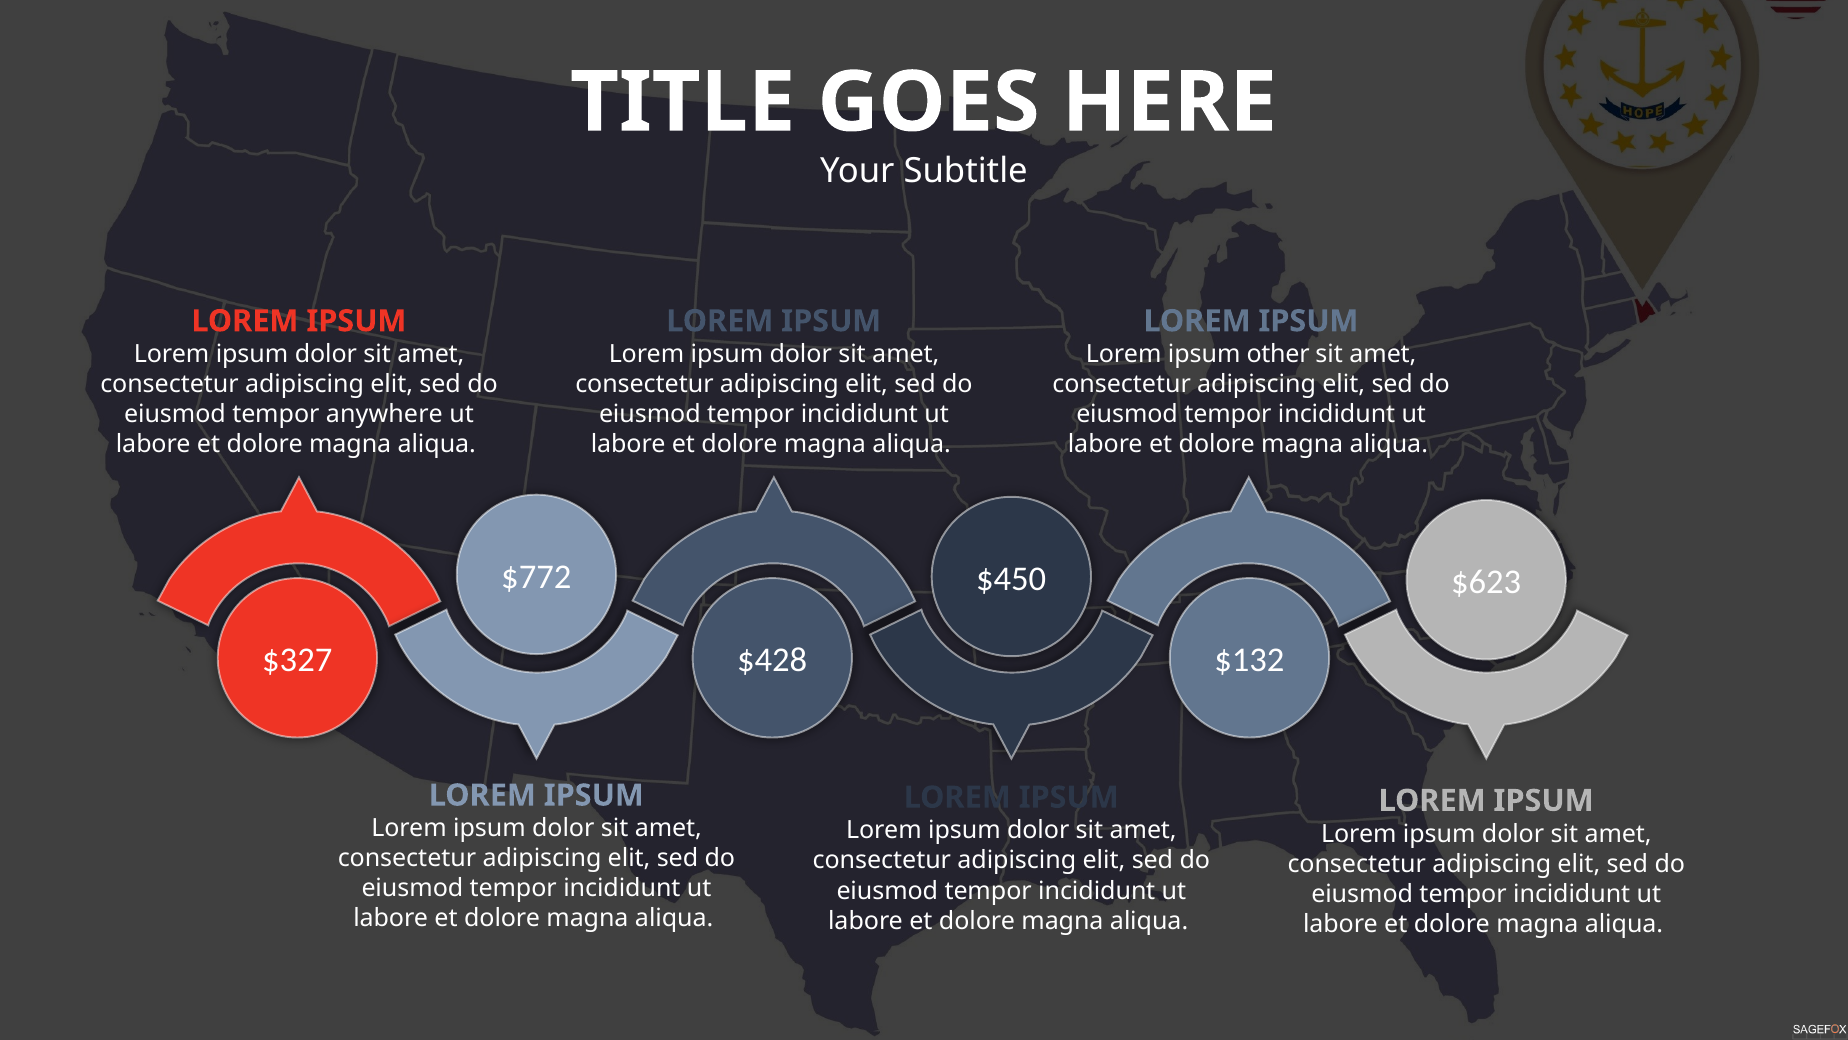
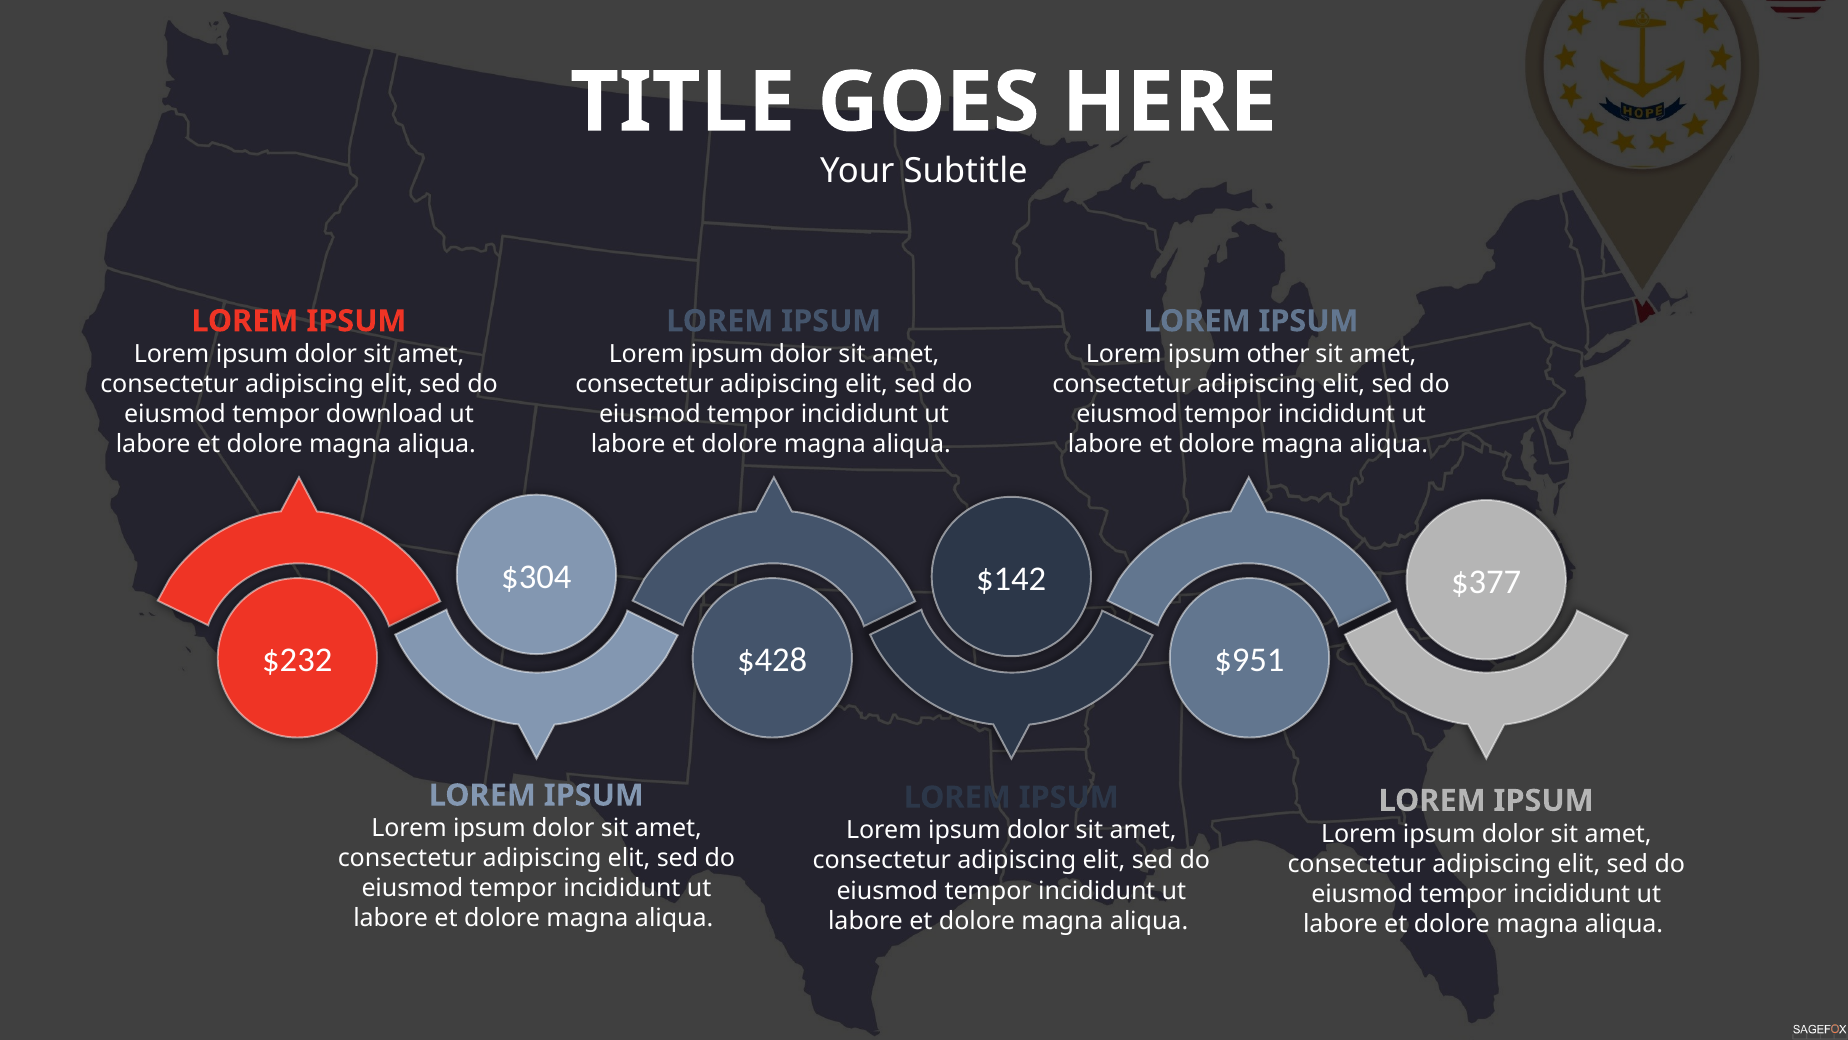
anywhere: anywhere -> download
$772: $772 -> $304
$450: $450 -> $142
$623: $623 -> $377
$327: $327 -> $232
$132: $132 -> $951
